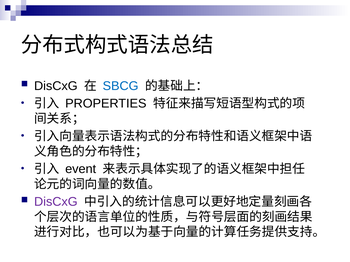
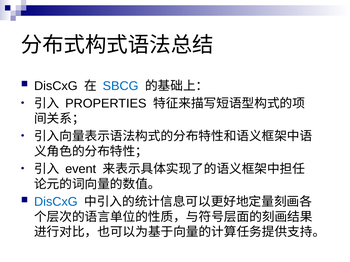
DisCxG at (56, 202) colour: purple -> blue
